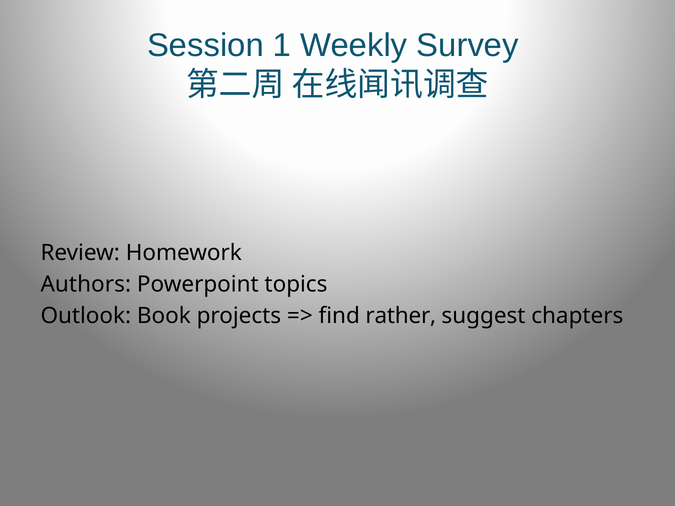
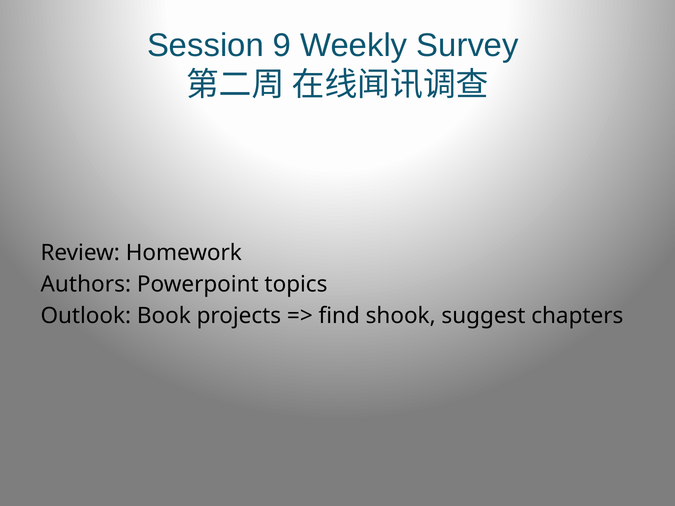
1: 1 -> 9
rather: rather -> shook
